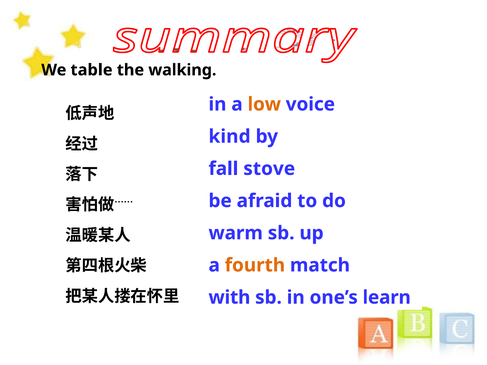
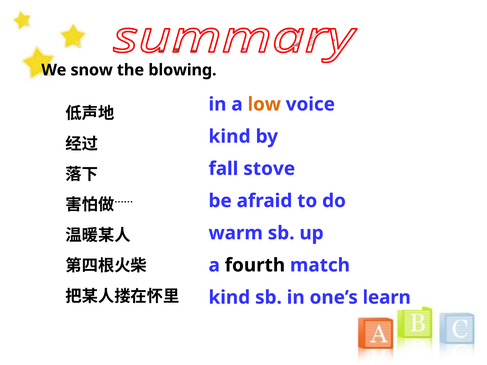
table: table -> snow
walking: walking -> blowing
fourth colour: orange -> black
with at (229, 298): with -> kind
